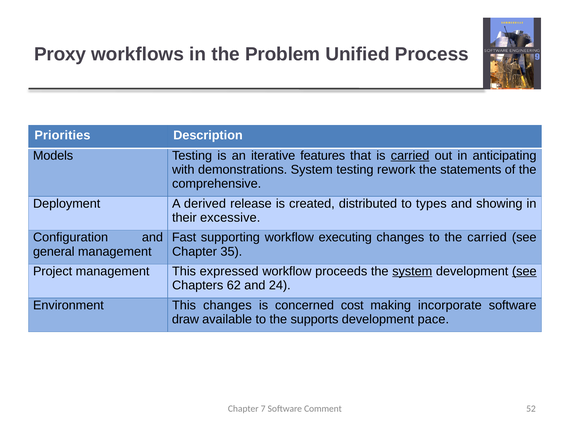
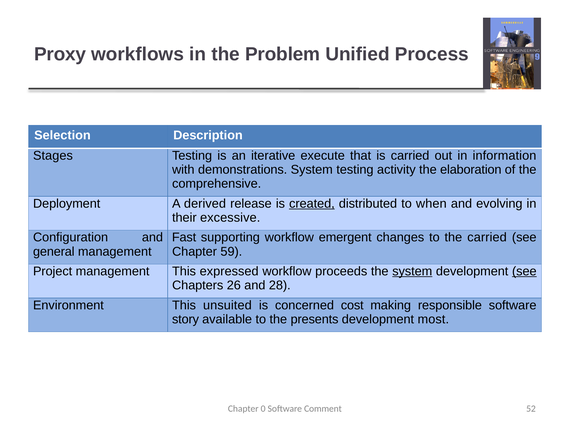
Priorities: Priorities -> Selection
Models: Models -> Stages
features: features -> execute
carried at (410, 155) underline: present -> none
anticipating: anticipating -> information
rework: rework -> activity
statements: statements -> elaboration
created underline: none -> present
types: types -> when
showing: showing -> evolving
executing: executing -> emergent
35: 35 -> 59
62: 62 -> 26
24: 24 -> 28
This changes: changes -> unsuited
incorporate: incorporate -> responsible
draw: draw -> story
supports: supports -> presents
pace: pace -> most
7: 7 -> 0
